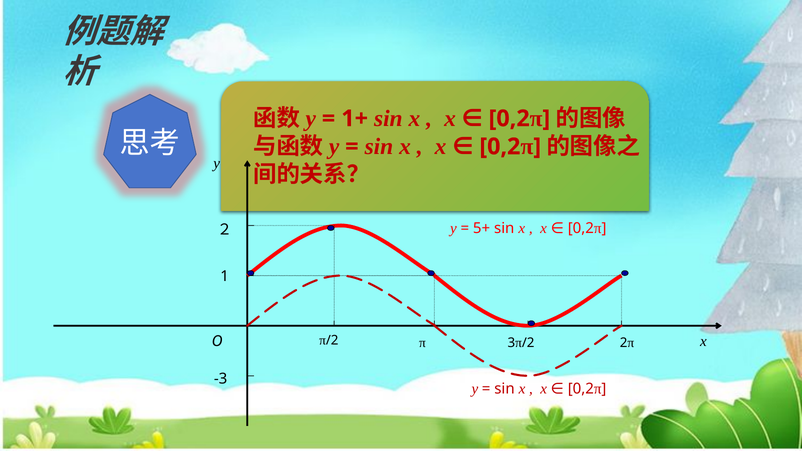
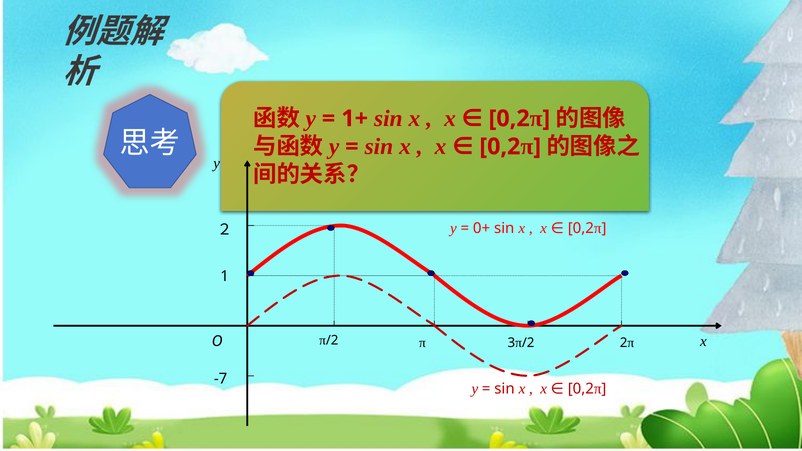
5+: 5+ -> 0+
-3: -3 -> -7
